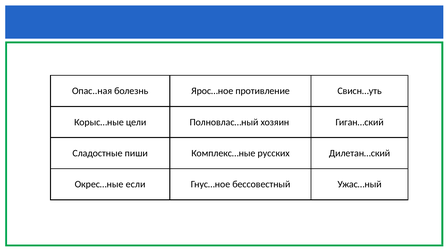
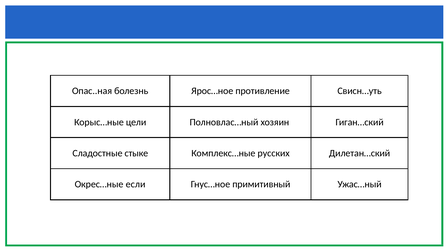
пиши: пиши -> стыке
бессовестный: бессовестный -> примитивный
